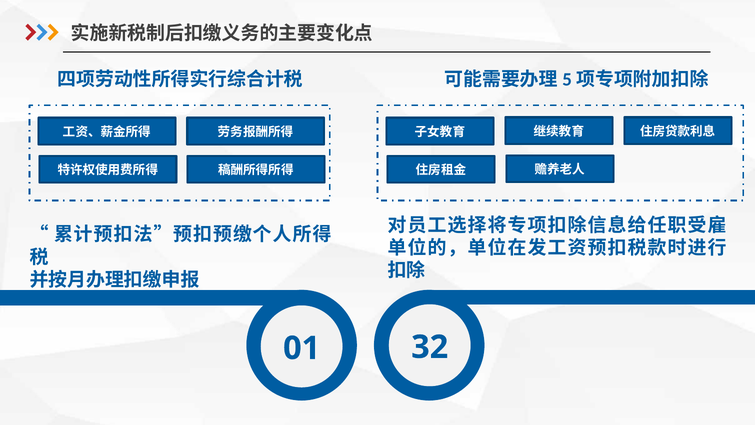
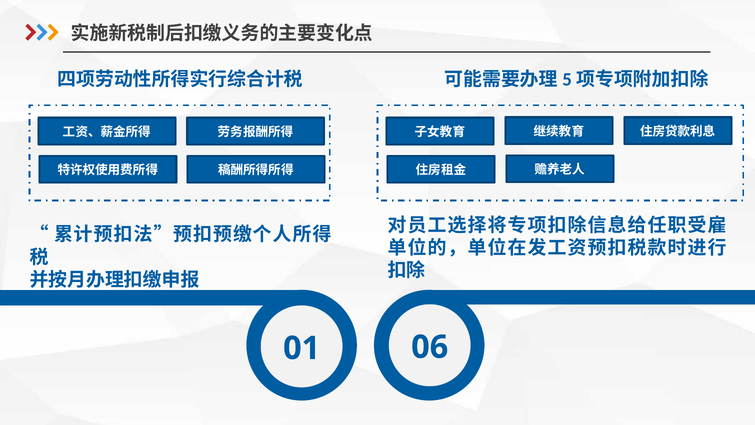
32: 32 -> 06
